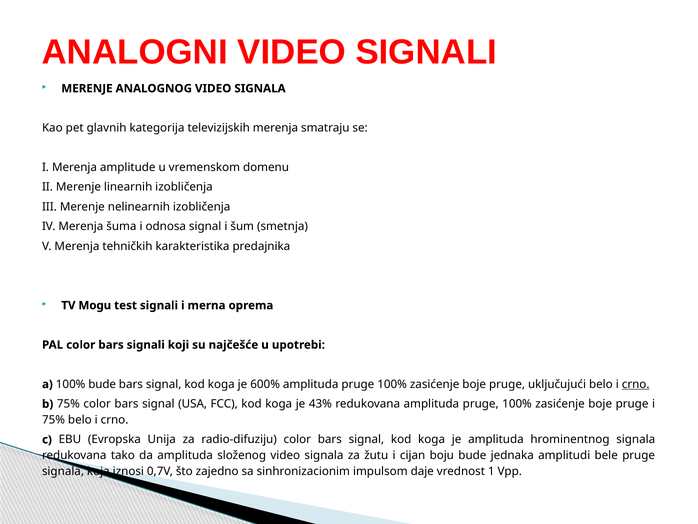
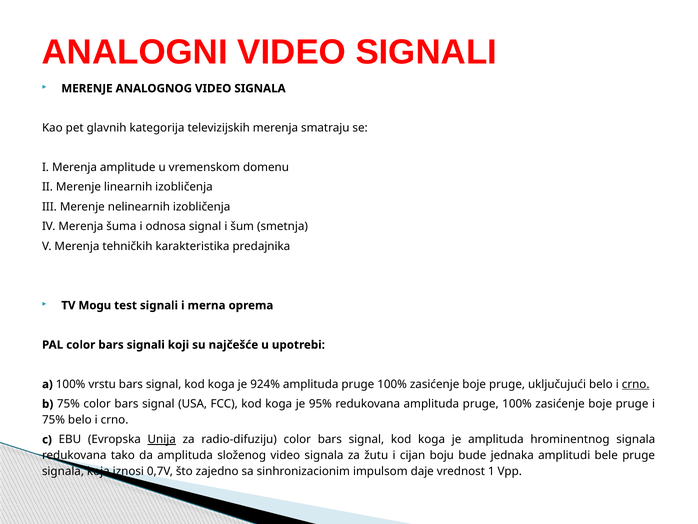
100% bude: bude -> vrstu
600%: 600% -> 924%
43%: 43% -> 95%
Unija underline: none -> present
